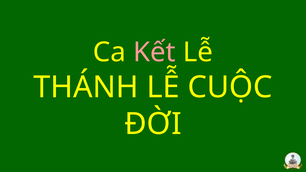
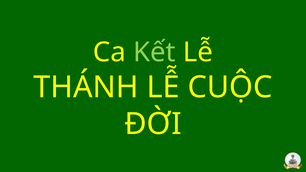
Kết colour: pink -> light green
